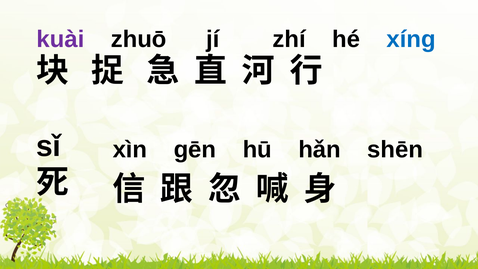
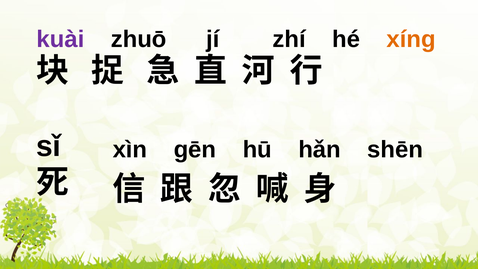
xínɡ colour: blue -> orange
